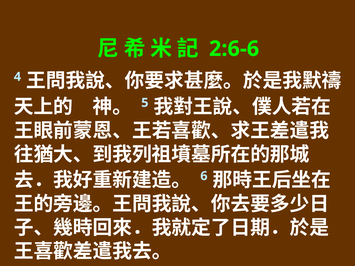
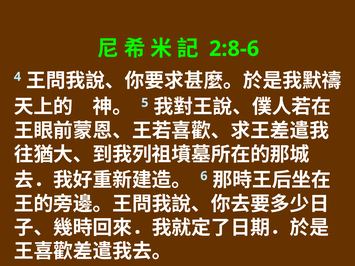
2:6-6: 2:6-6 -> 2:8-6
